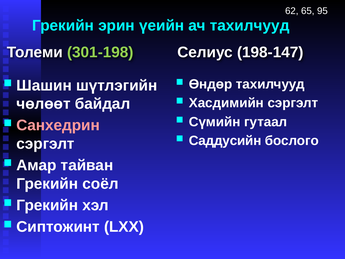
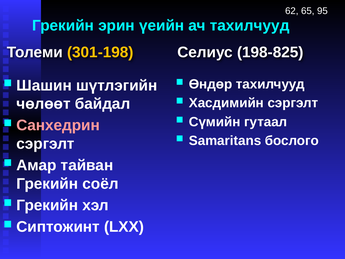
301-198 colour: light green -> yellow
198-147: 198-147 -> 198-825
Саддусийн: Саддусийн -> Samaritans
